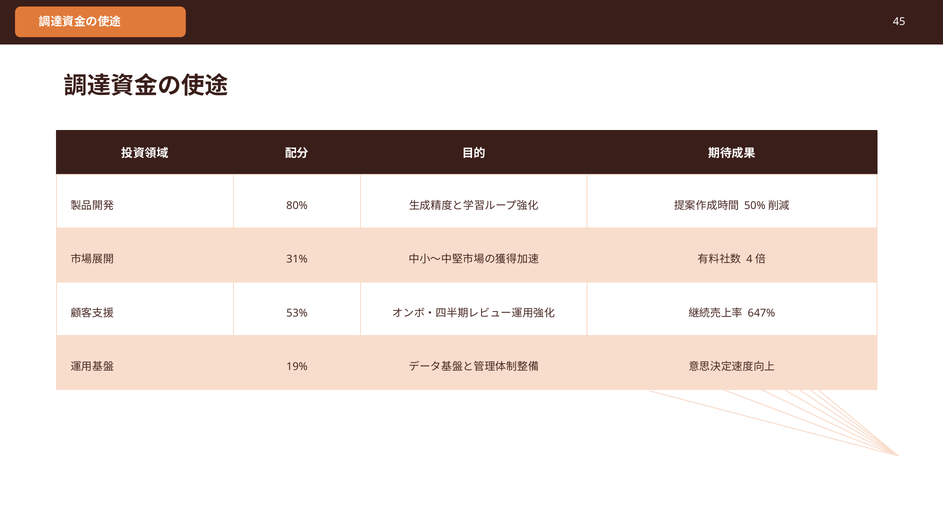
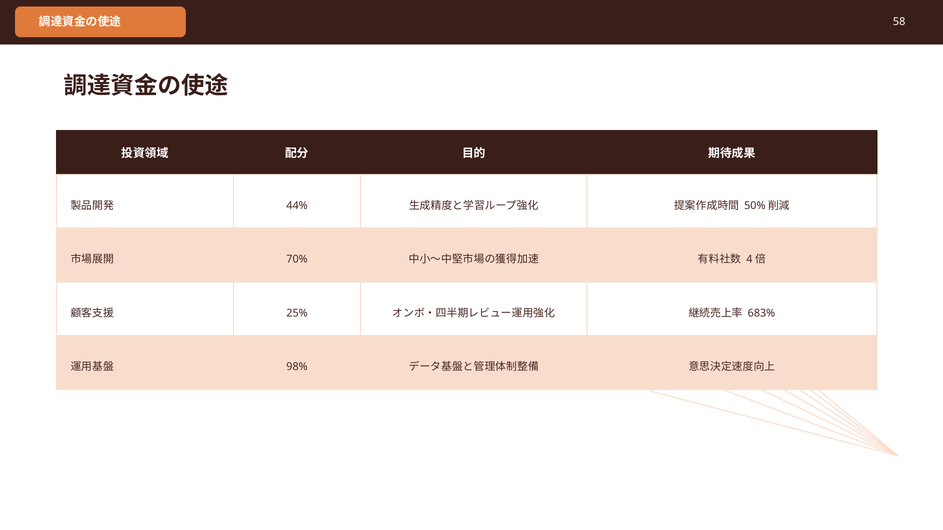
45: 45 -> 58
80%: 80% -> 44%
31%: 31% -> 70%
53%: 53% -> 25%
647%: 647% -> 683%
19%: 19% -> 98%
